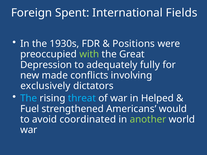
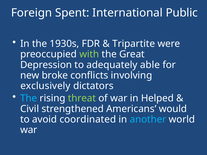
Fields: Fields -> Public
Positions: Positions -> Tripartite
fully: fully -> able
made: made -> broke
threat colour: light blue -> light green
Fuel: Fuel -> Civil
another colour: light green -> light blue
